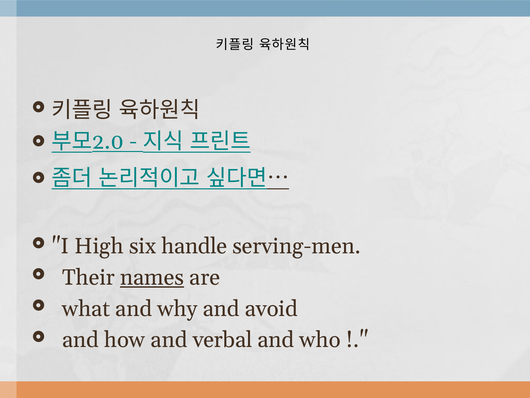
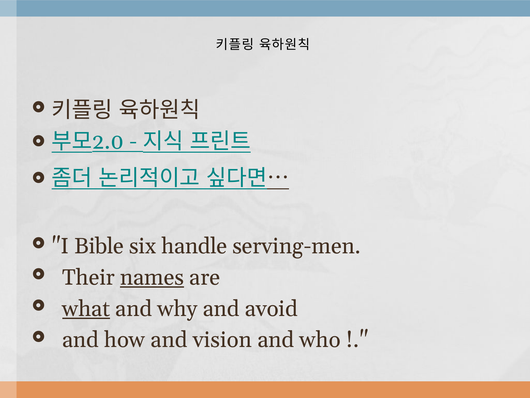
High: High -> Bible
what underline: none -> present
verbal: verbal -> vision
